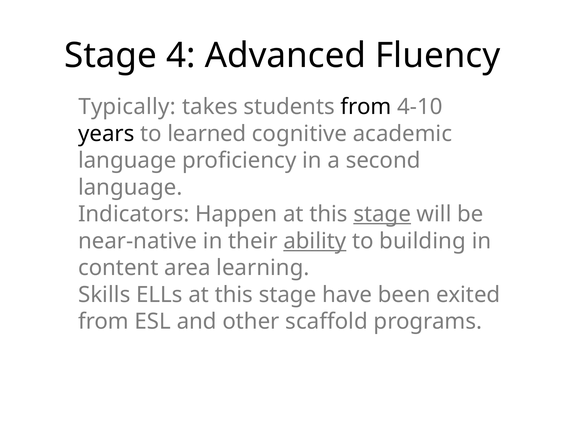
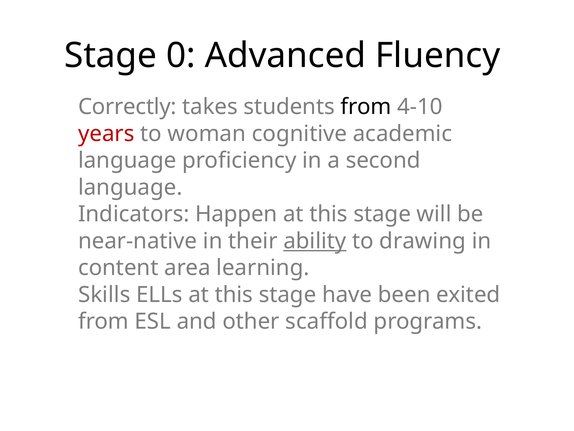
4: 4 -> 0
Typically: Typically -> Correctly
years colour: black -> red
learned: learned -> woman
stage at (382, 214) underline: present -> none
building: building -> drawing
